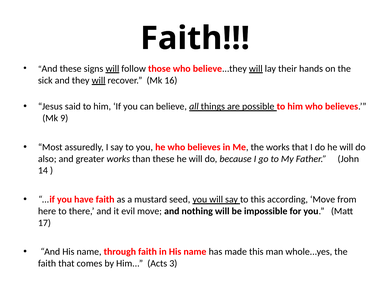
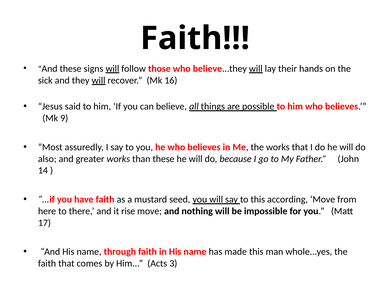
evil: evil -> rise
